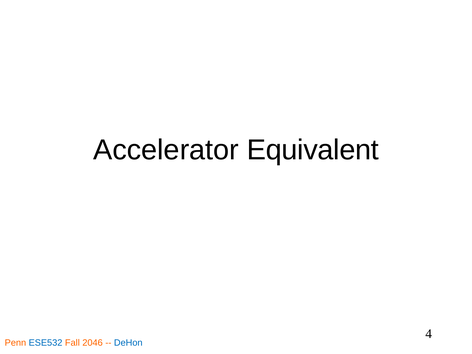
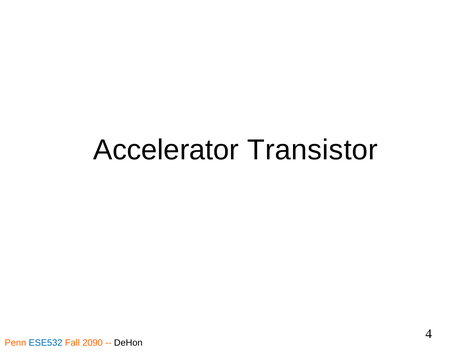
Equivalent: Equivalent -> Transistor
2046: 2046 -> 2090
DeHon colour: blue -> black
